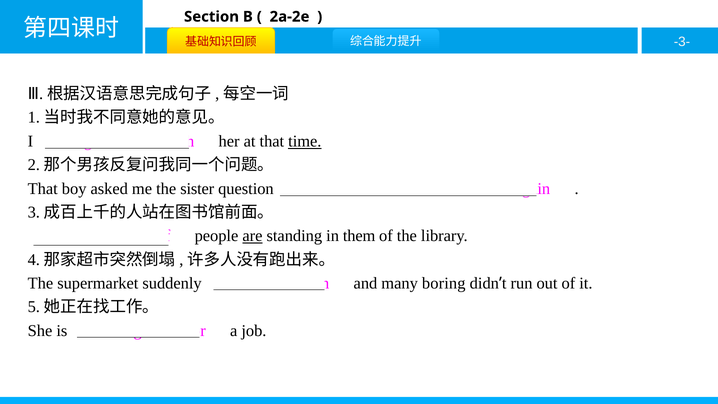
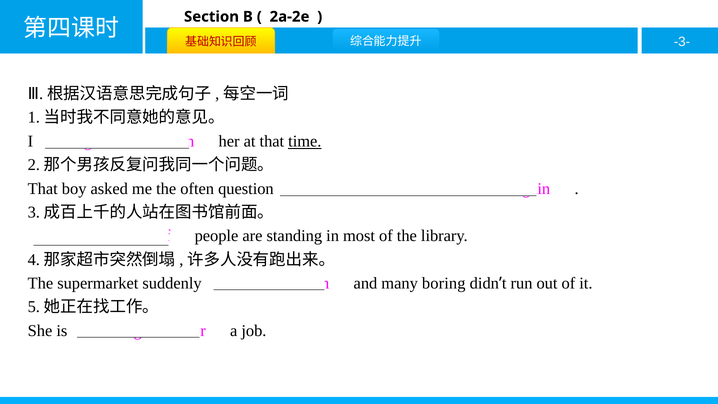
sister: sister -> often
are underline: present -> none
them: them -> most
